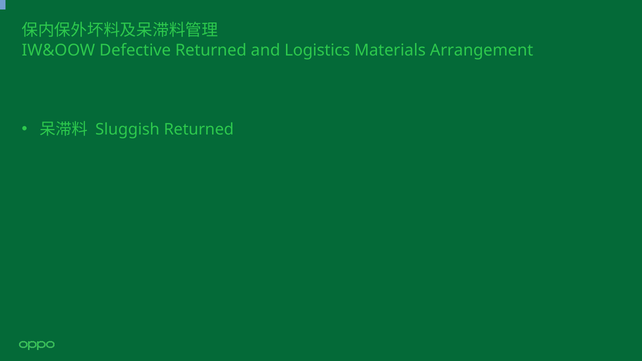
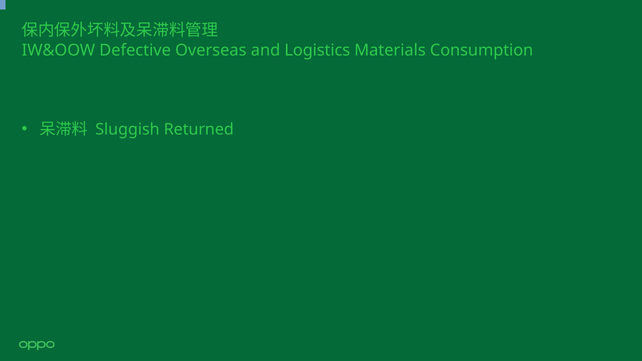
Defective Returned: Returned -> Overseas
Arrangement: Arrangement -> Consumption
